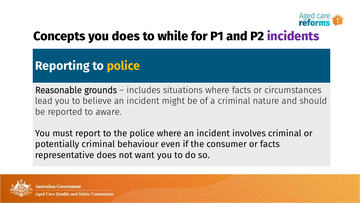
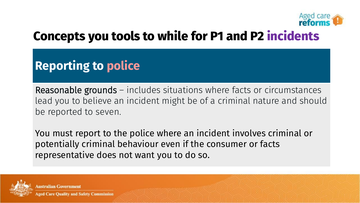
you does: does -> tools
police at (123, 66) colour: yellow -> pink
aware: aware -> seven
